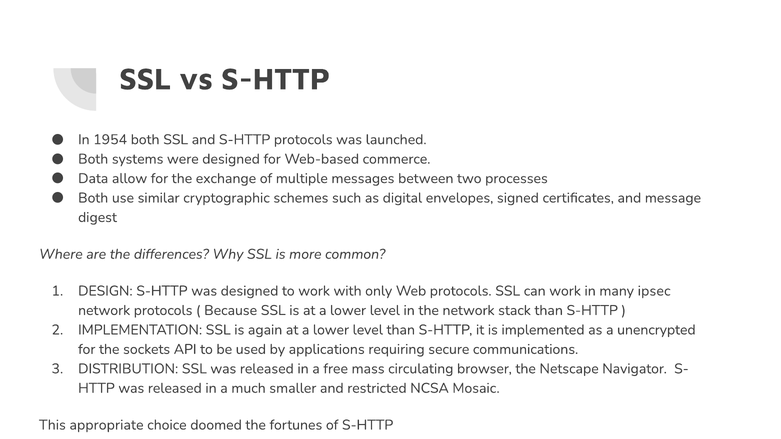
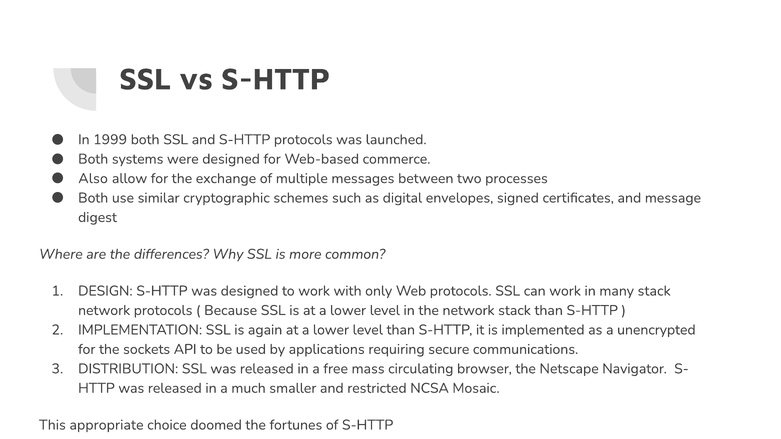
1954: 1954 -> 1999
Data: Data -> Also
many ipsec: ipsec -> stack
